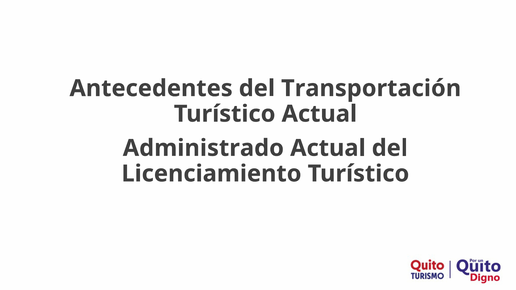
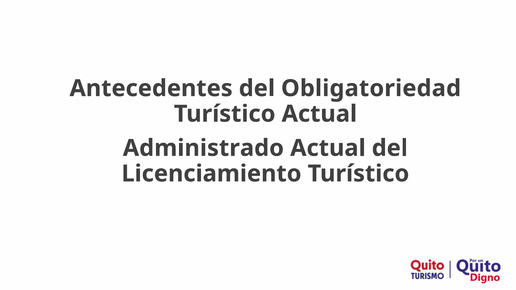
Transportación: Transportación -> Obligatoriedad
